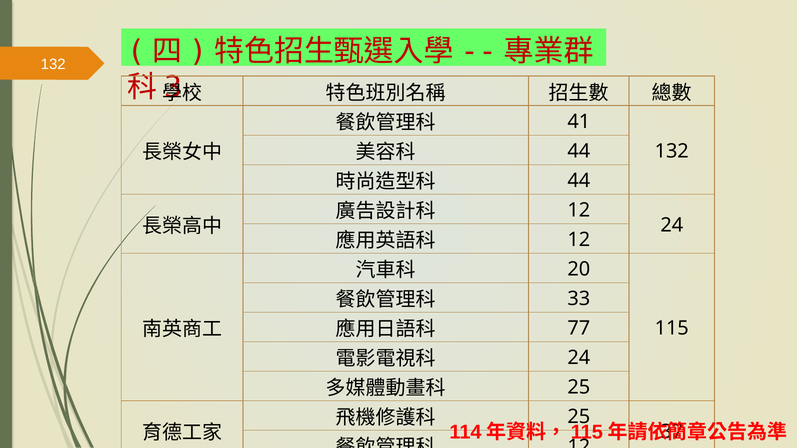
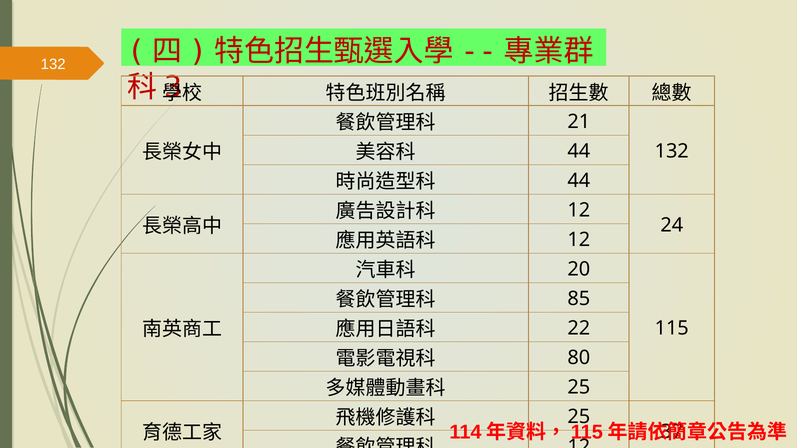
41: 41 -> 21
33: 33 -> 85
77: 77 -> 22
24 at (579, 358): 24 -> 80
